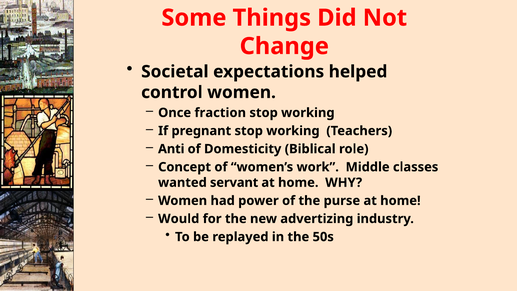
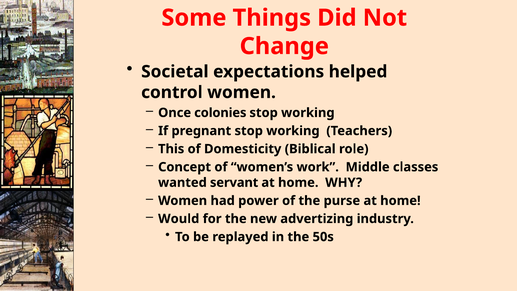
fraction: fraction -> colonies
Anti: Anti -> This
